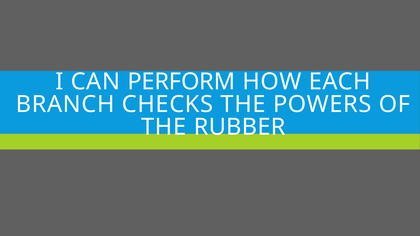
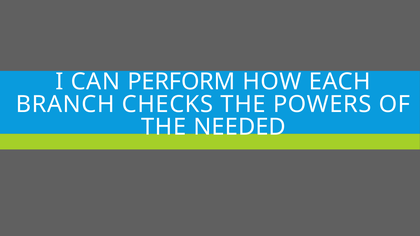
RUBBER: RUBBER -> NEEDED
